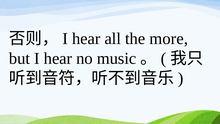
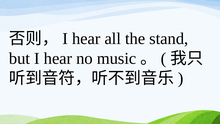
more: more -> stand
